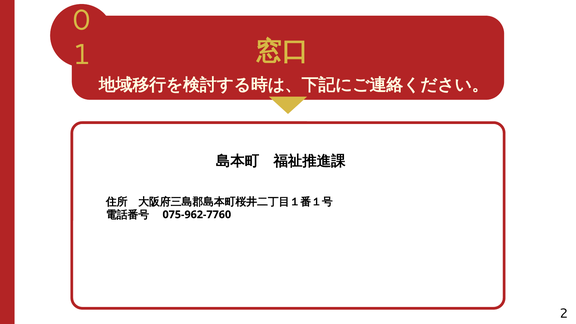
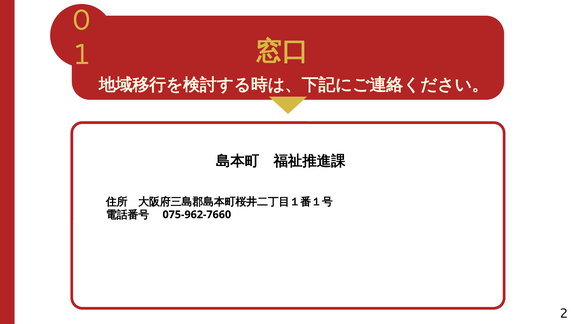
075-962-7760: 075-962-7760 -> 075-962-7660
